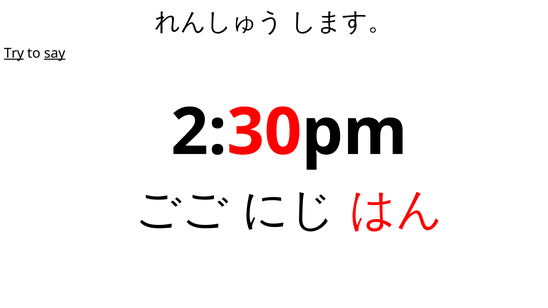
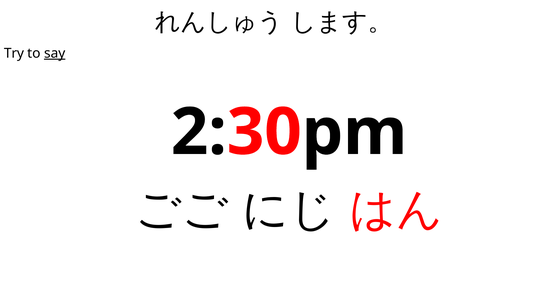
Try underline: present -> none
